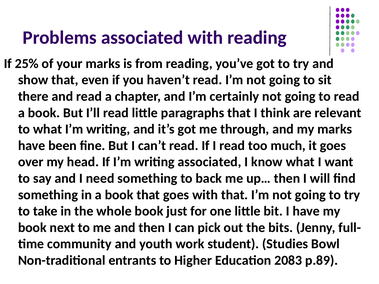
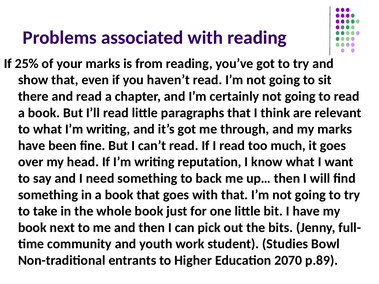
writing associated: associated -> reputation
2083: 2083 -> 2070
